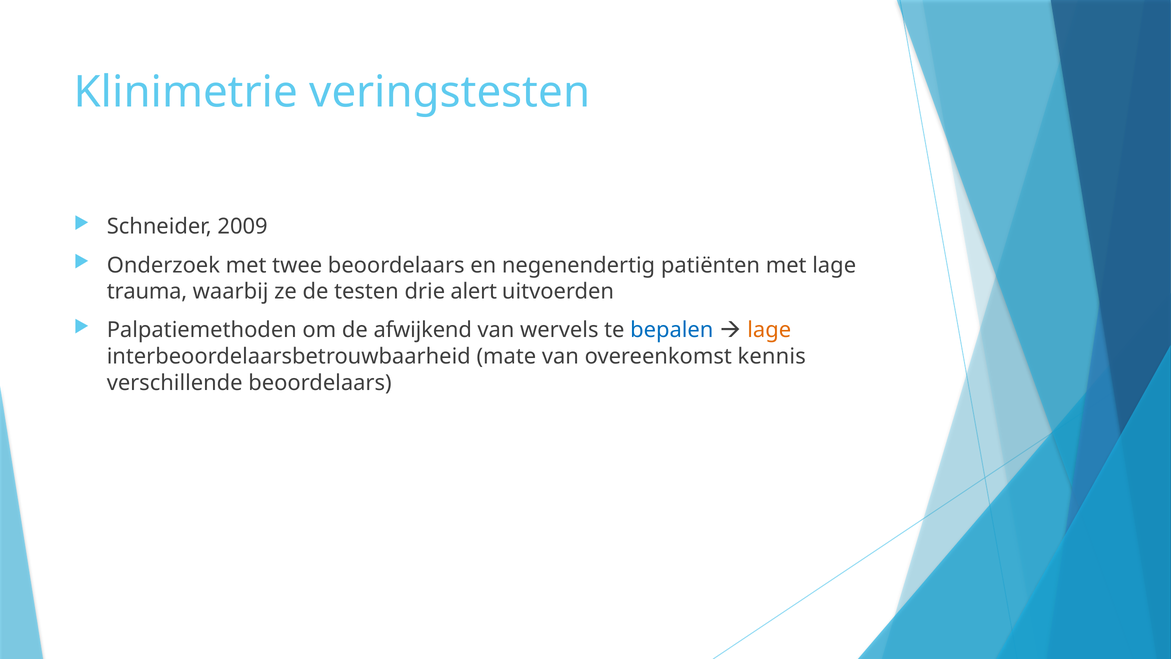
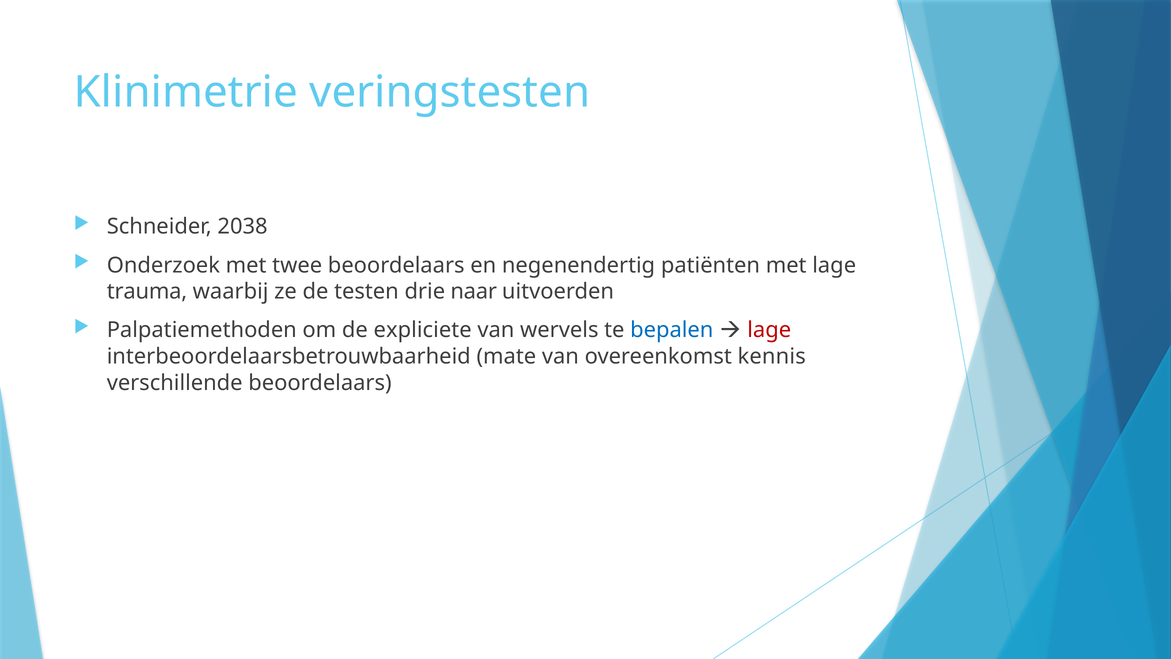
2009: 2009 -> 2038
alert: alert -> naar
afwijkend: afwijkend -> expliciete
lage at (769, 330) colour: orange -> red
